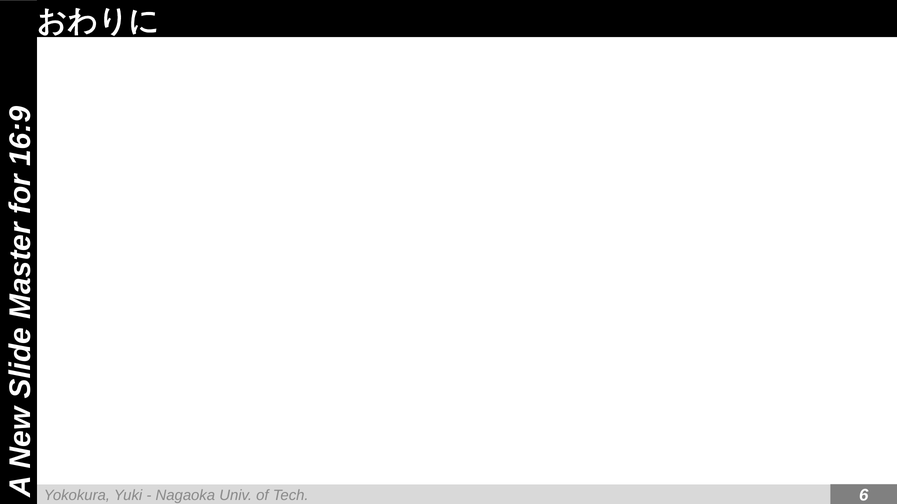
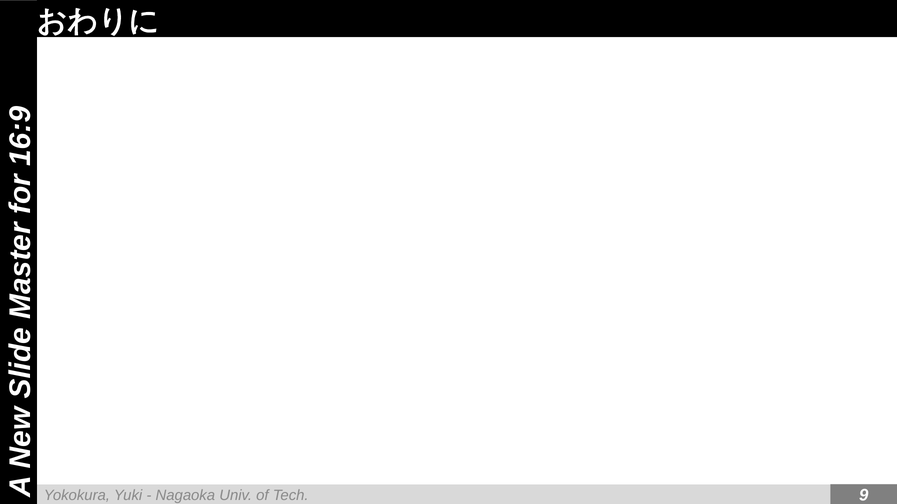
Tech 6: 6 -> 9
